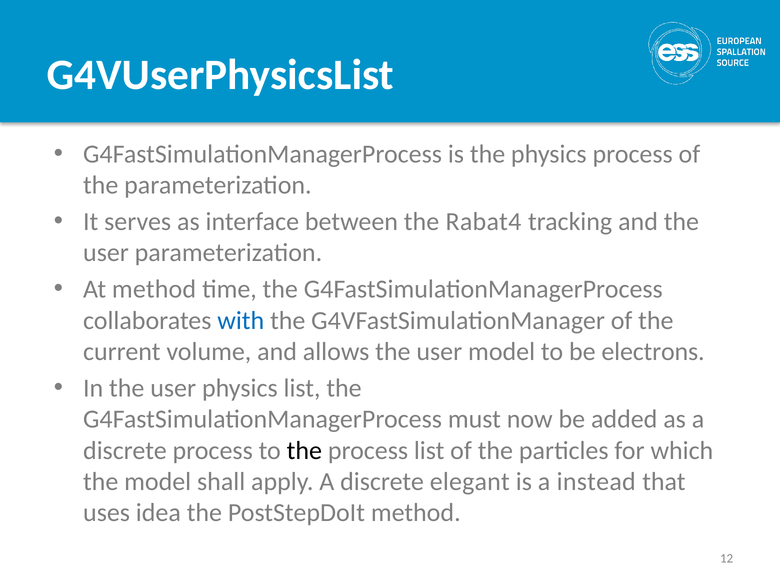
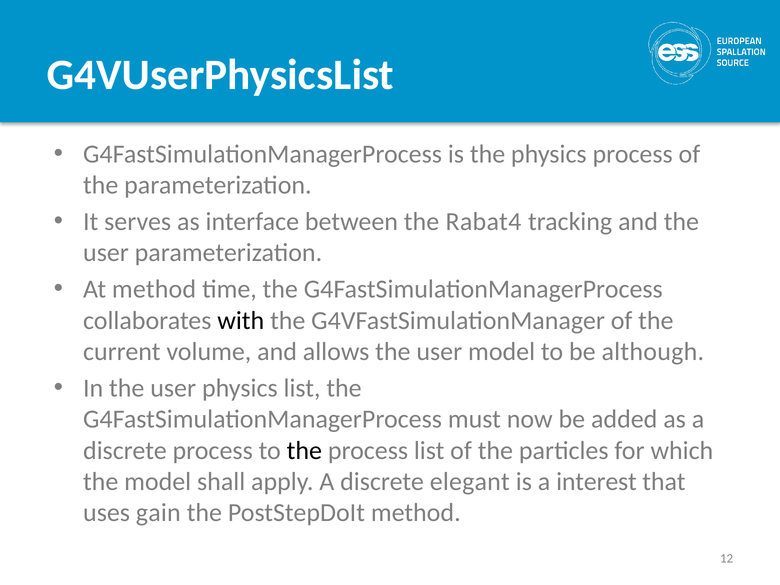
with colour: blue -> black
electrons: electrons -> although
instead: instead -> interest
idea: idea -> gain
